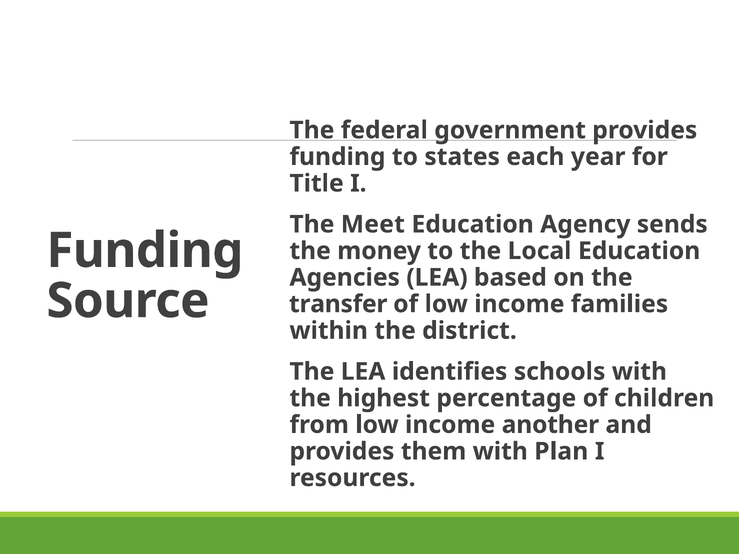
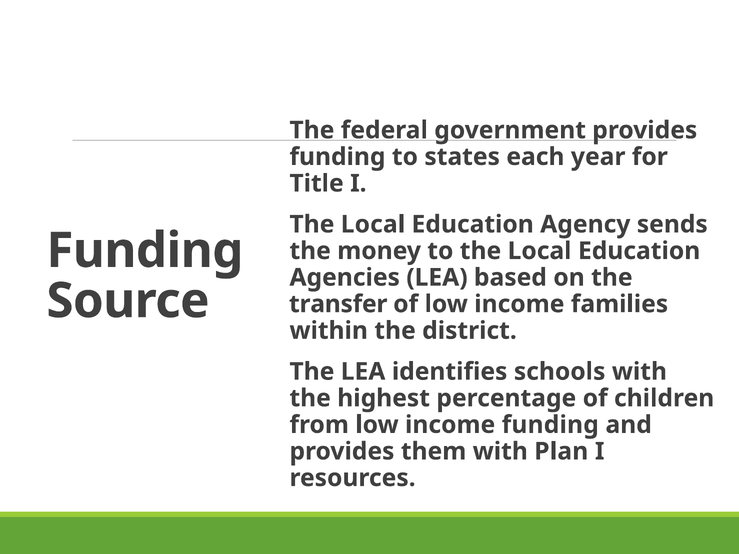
Meet at (373, 224): Meet -> Local
income another: another -> funding
